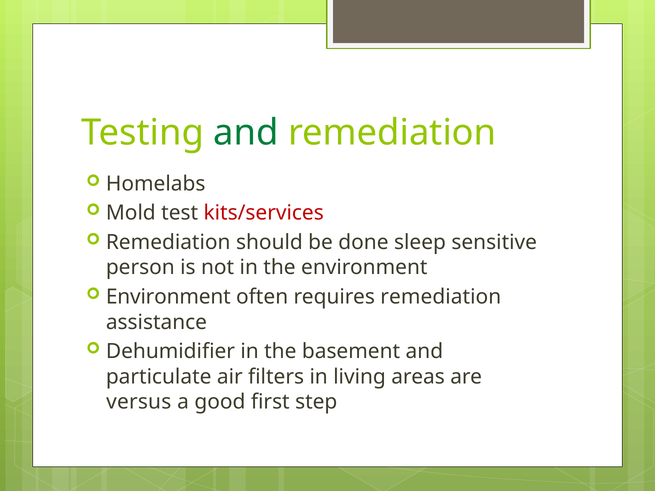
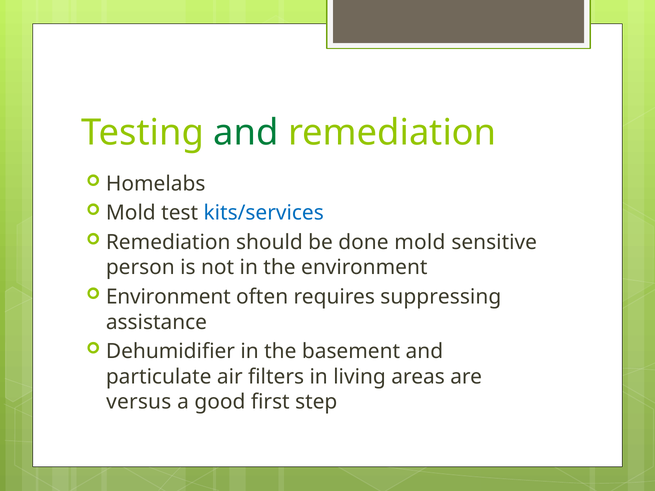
kits/services colour: red -> blue
done sleep: sleep -> mold
requires remediation: remediation -> suppressing
